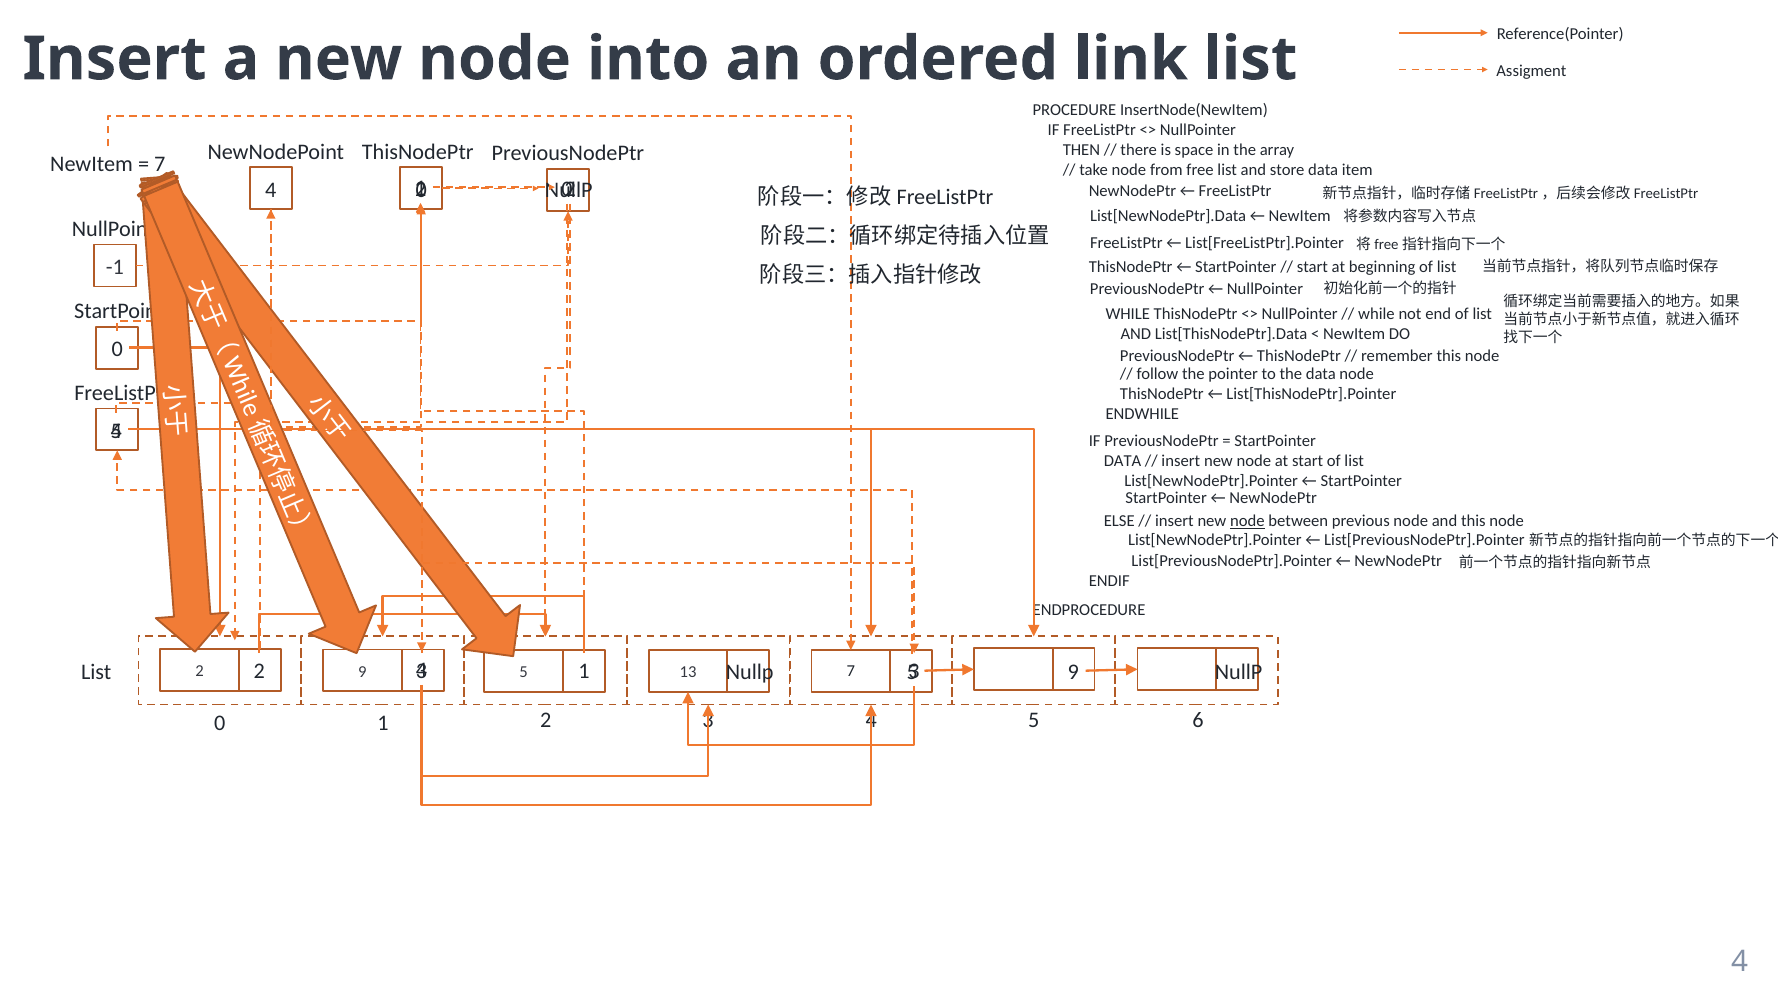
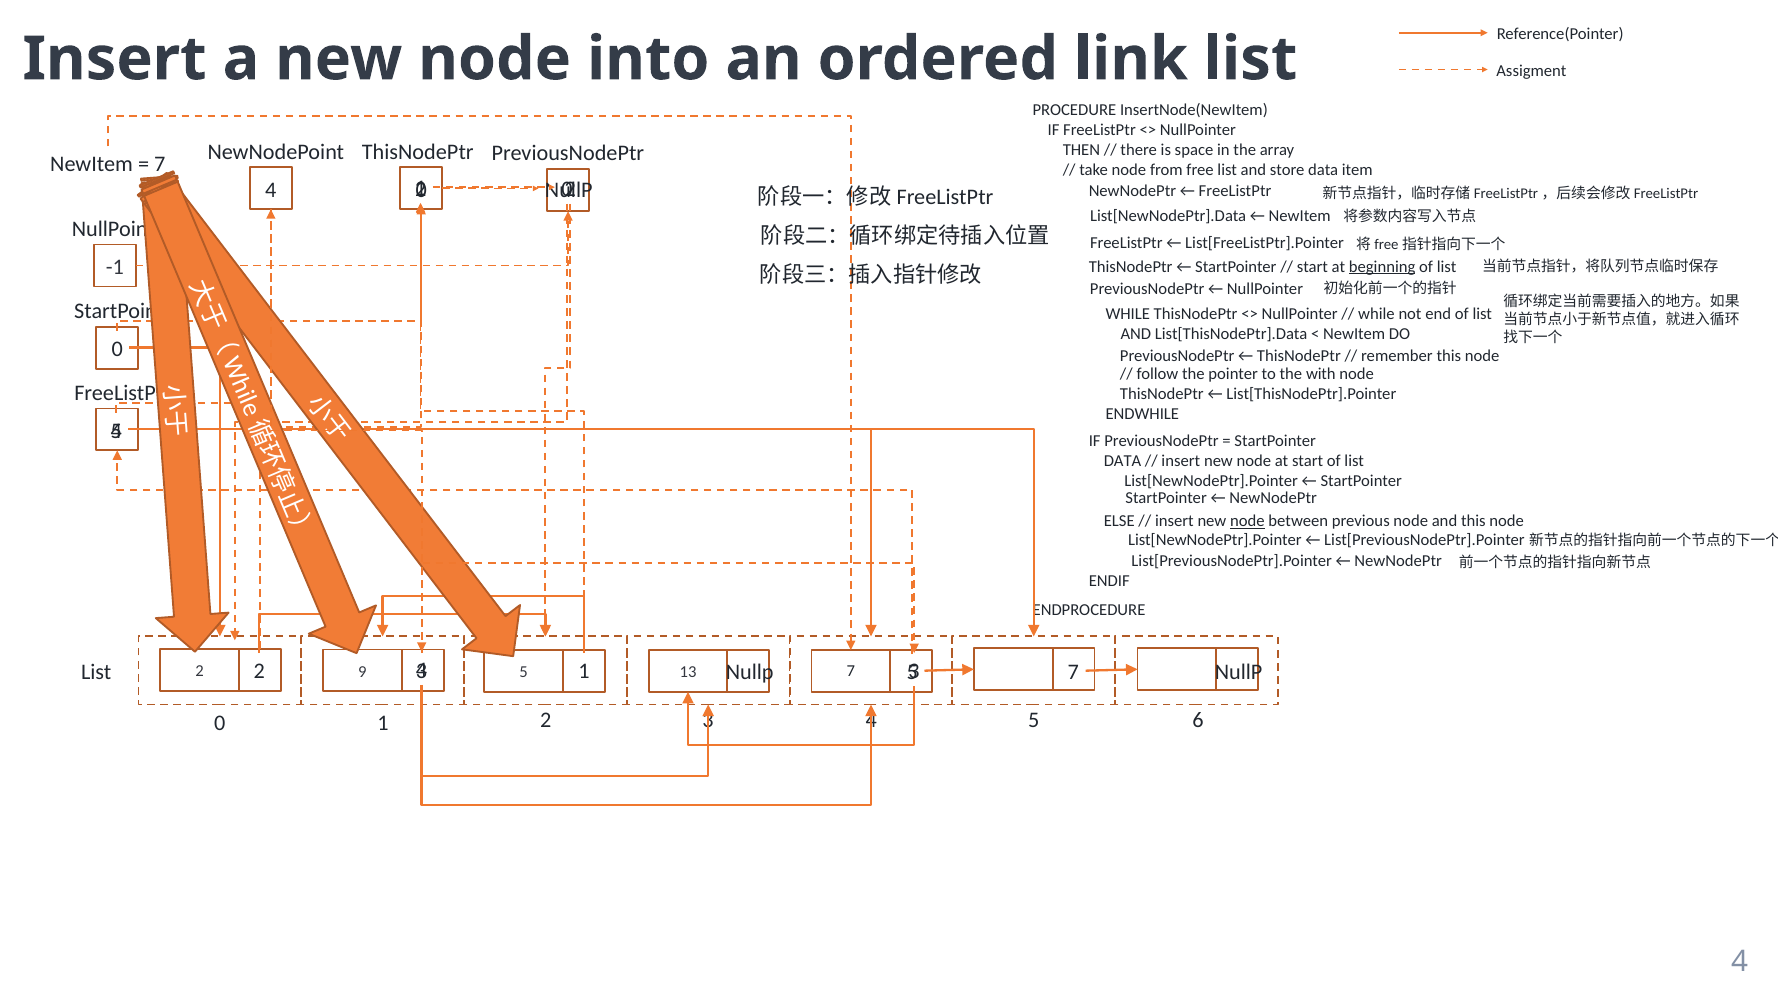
beginning underline: none -> present
the data: data -> with
9 at (1073, 672): 9 -> 7
